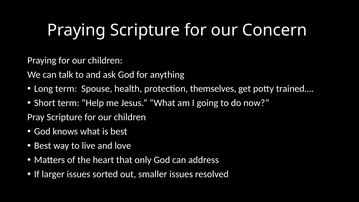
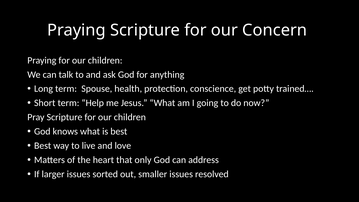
themselves: themselves -> conscience
